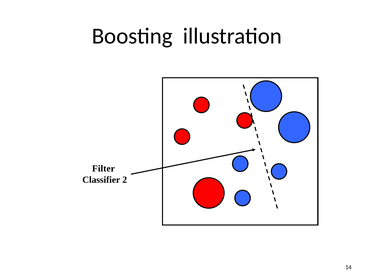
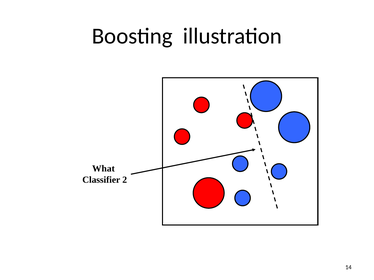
Filter: Filter -> What
